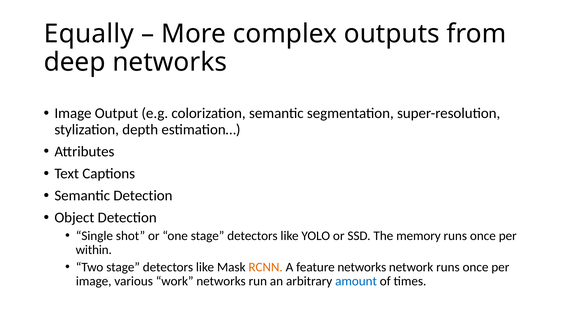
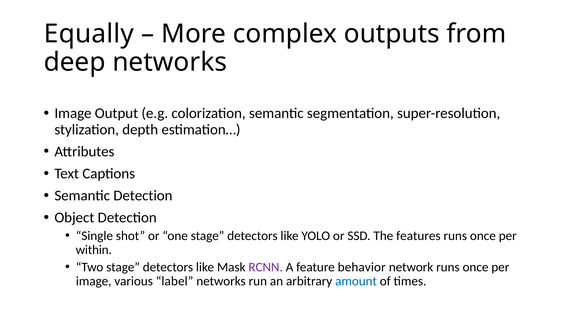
memory: memory -> features
RCNN colour: orange -> purple
feature networks: networks -> behavior
work: work -> label
